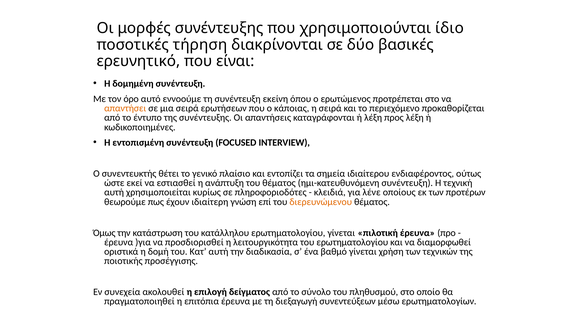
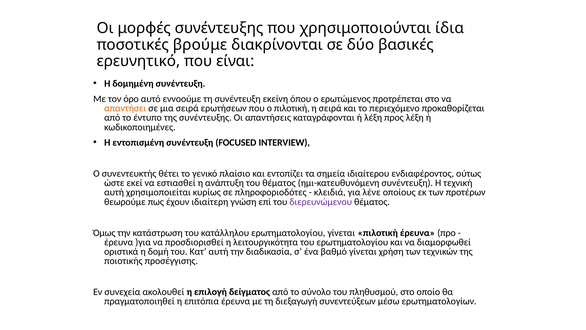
ίδιο: ίδιο -> ίδια
τήρηση: τήρηση -> βρούμε
ο κάποιας: κάποιας -> πιλοτική
διερευνώμενου colour: orange -> purple
